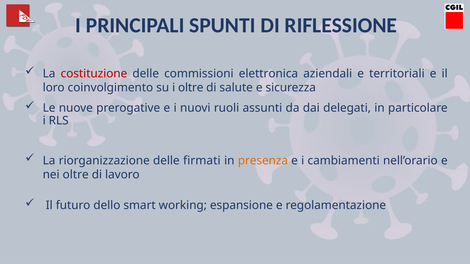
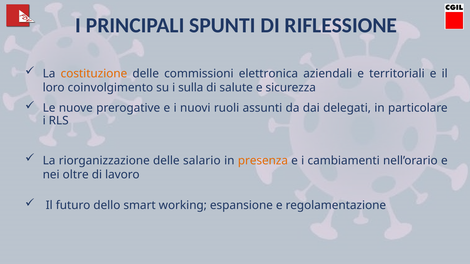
costituzione colour: red -> orange
i oltre: oltre -> sulla
firmati: firmati -> salario
